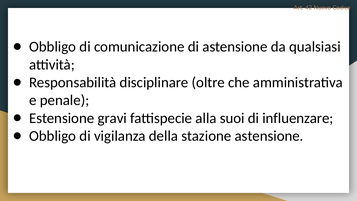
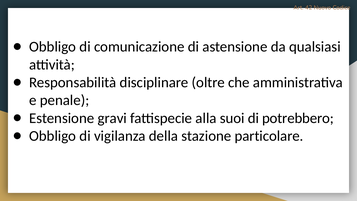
influenzare: influenzare -> potrebbero
stazione astensione: astensione -> particolare
